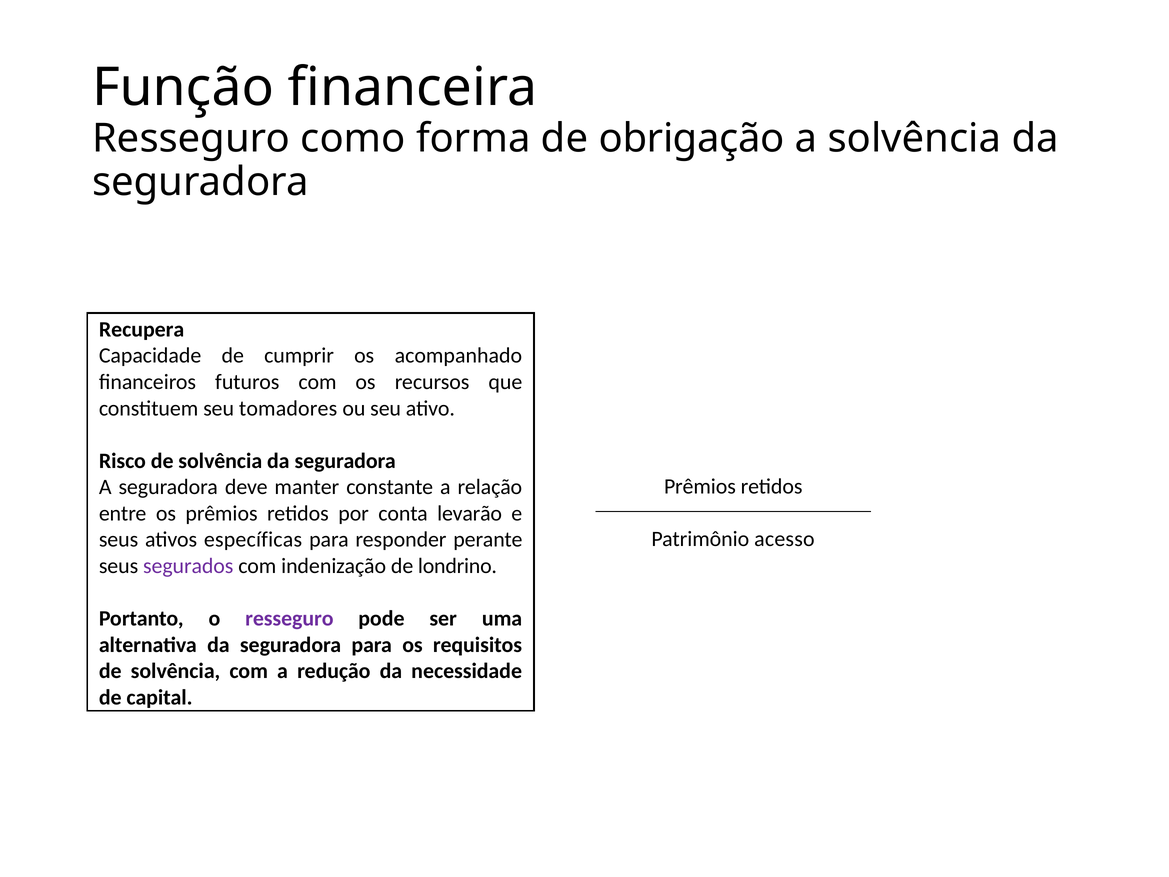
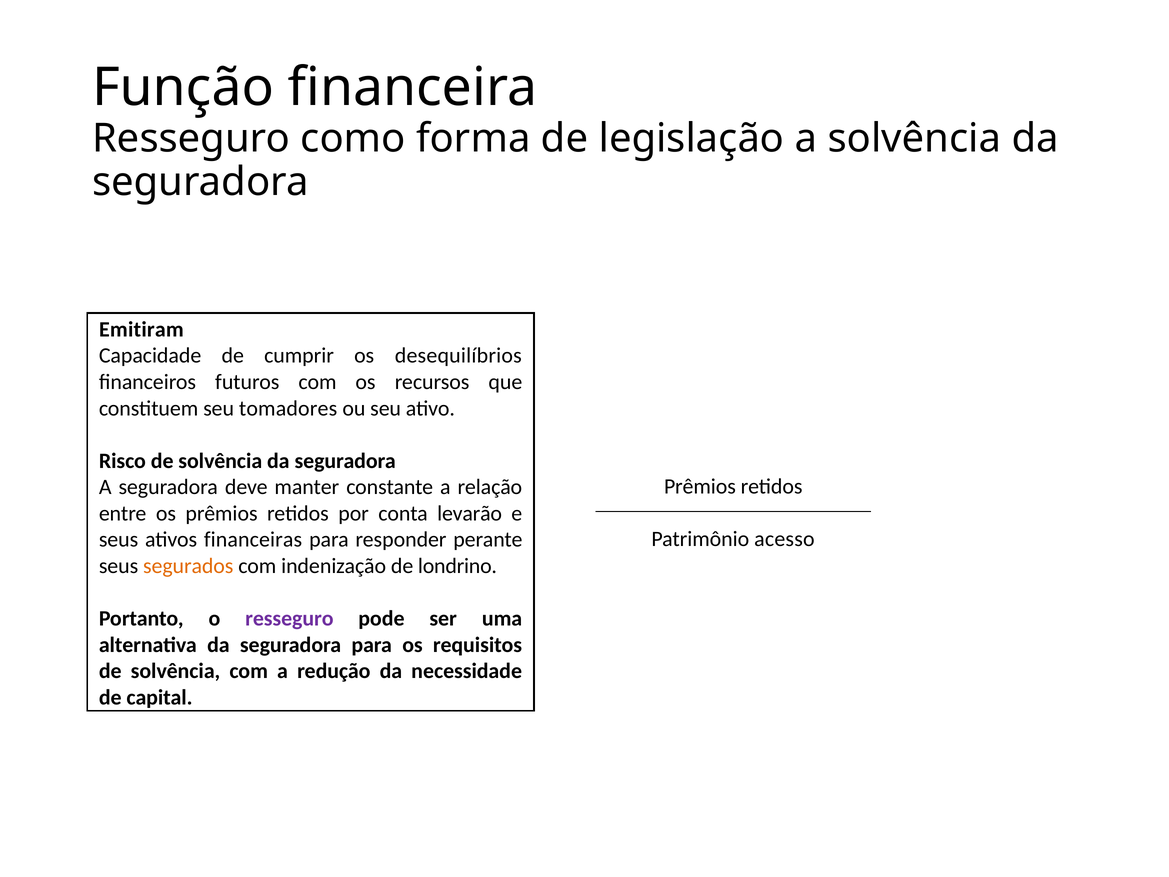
obrigação: obrigação -> legislação
Recupera: Recupera -> Emitiram
acompanhado: acompanhado -> desequilíbrios
específicas: específicas -> financeiras
segurados colour: purple -> orange
